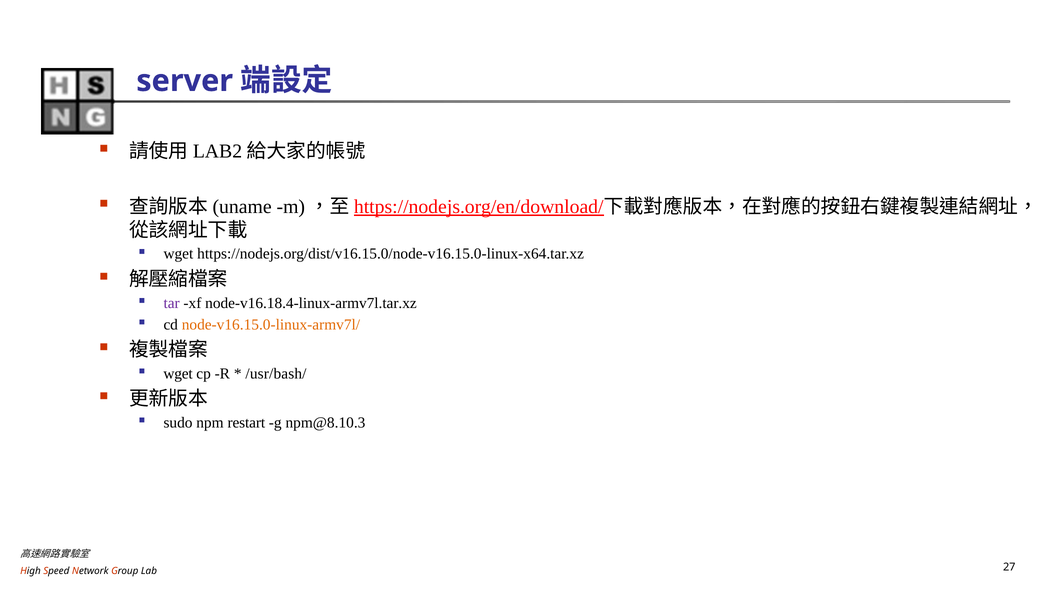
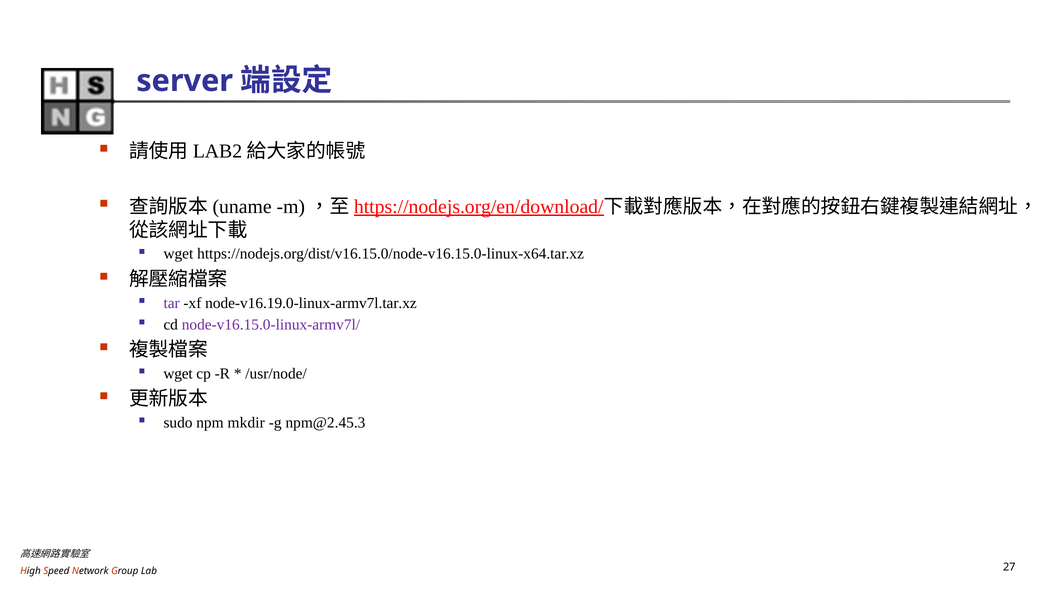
node-v16.18.4-linux-armv7l.tar.xz: node-v16.18.4-linux-armv7l.tar.xz -> node-v16.19.0-linux-armv7l.tar.xz
node-v16.15.0-linux-armv7l/ colour: orange -> purple
/usr/bash/: /usr/bash/ -> /usr/node/
restart: restart -> mkdir
npm@8.10.3: npm@8.10.3 -> npm@2.45.3
